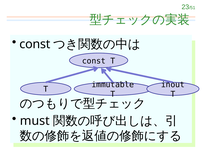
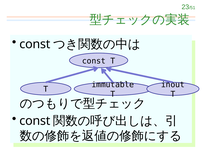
must at (35, 121): must -> const
